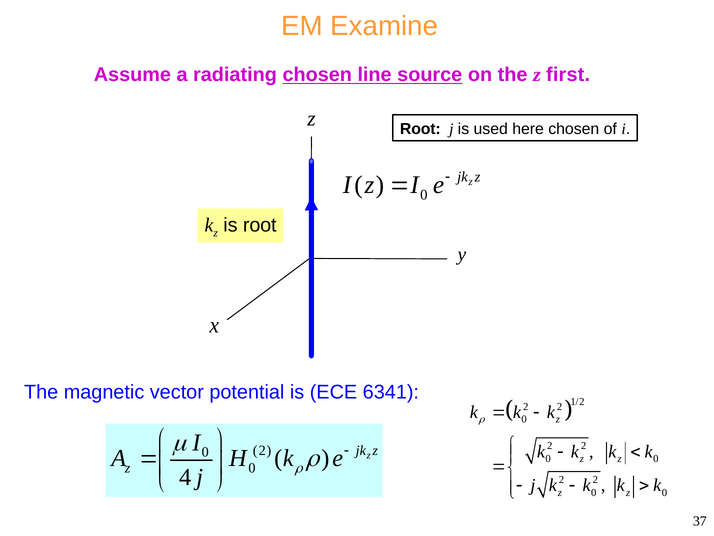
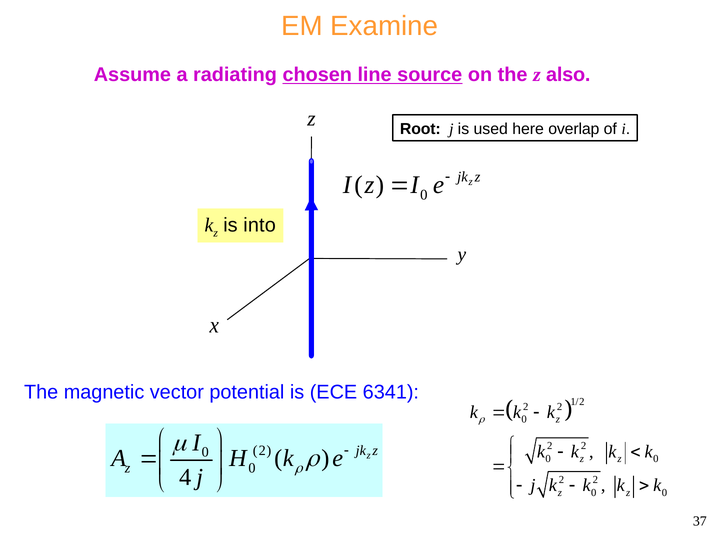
first: first -> also
here chosen: chosen -> overlap
is root: root -> into
